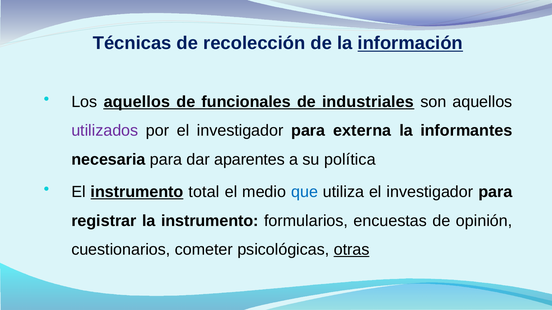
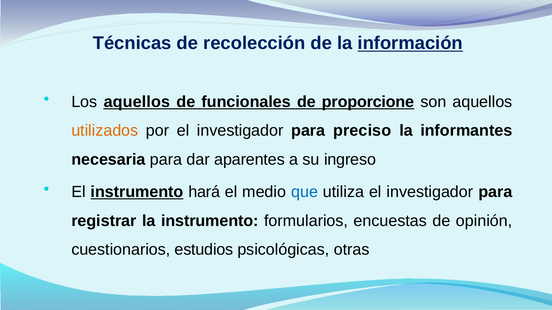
industriales: industriales -> proporcione
utilizados colour: purple -> orange
externa: externa -> preciso
política: política -> ingreso
total: total -> hará
cometer: cometer -> estudios
otras underline: present -> none
